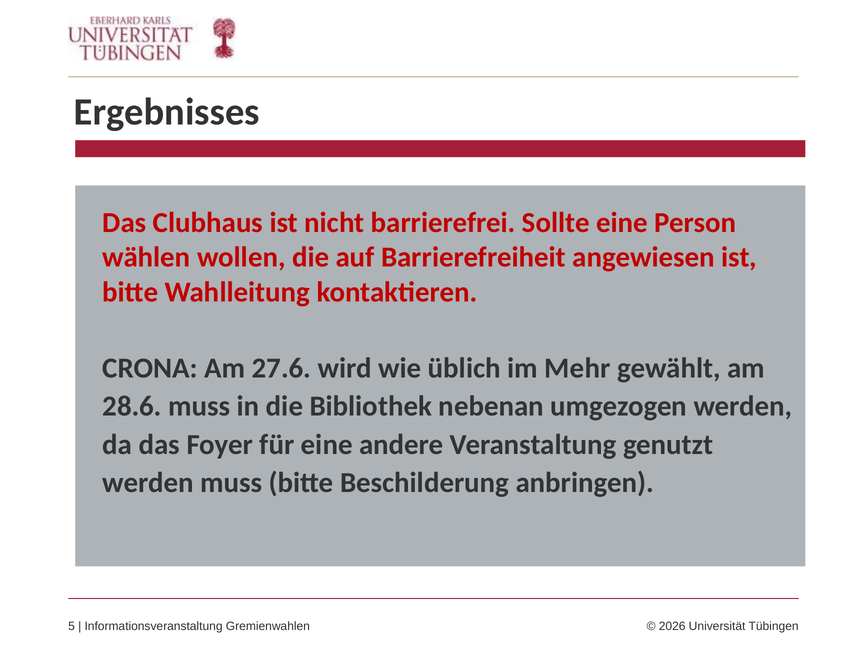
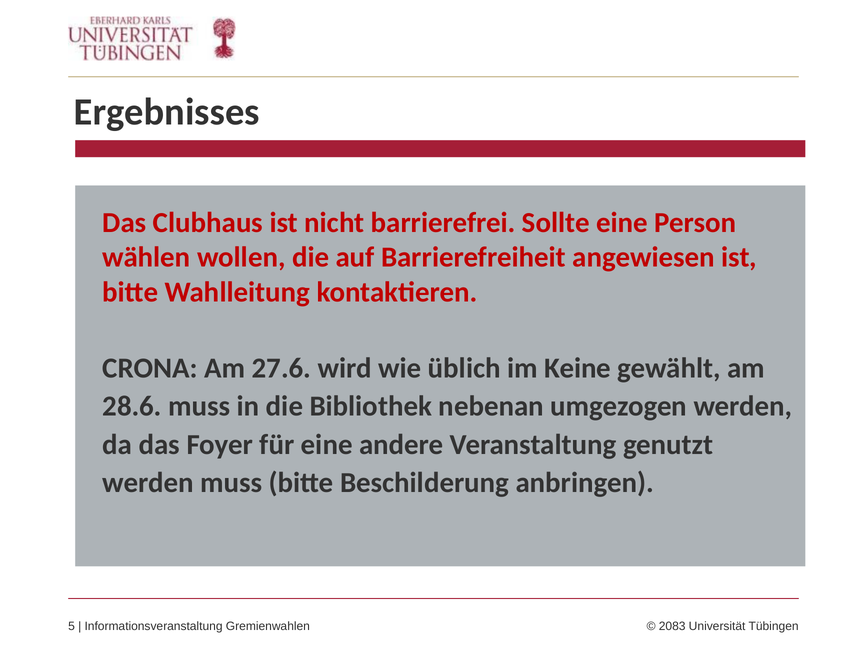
Mehr: Mehr -> Keine
2026: 2026 -> 2083
